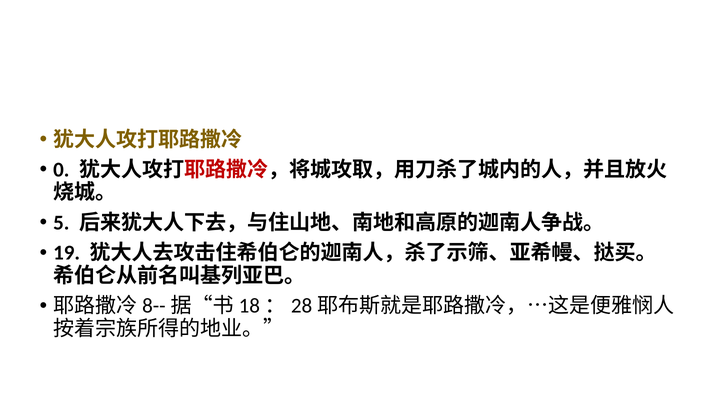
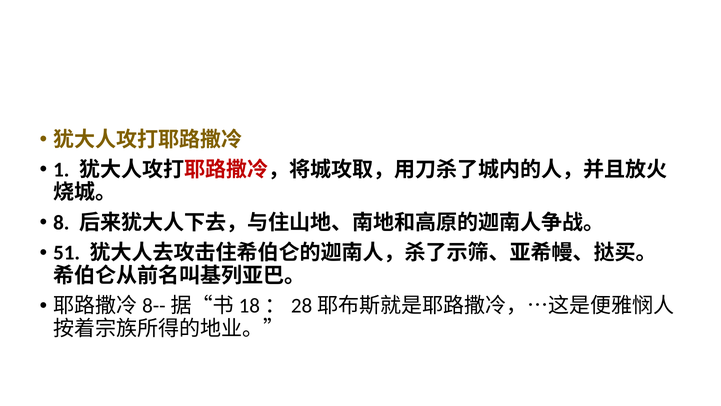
0: 0 -> 1
5: 5 -> 8
19: 19 -> 51
